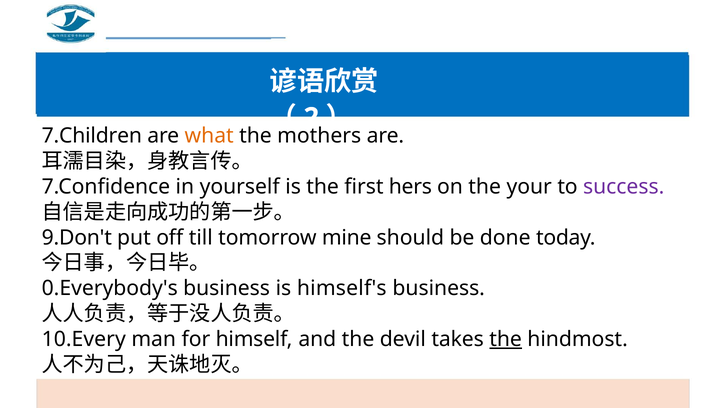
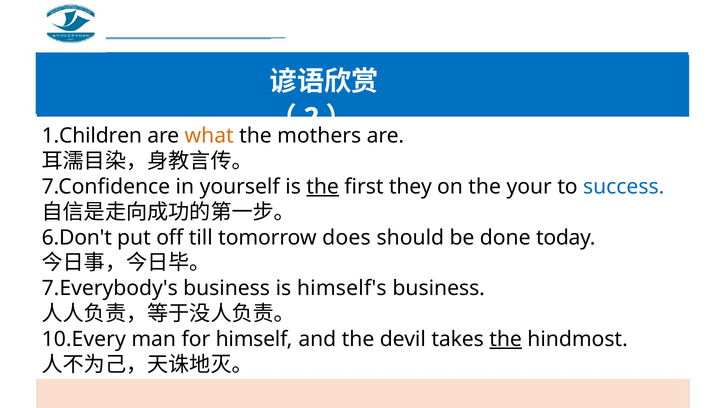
7.Children: 7.Children -> 1.Children
the at (323, 187) underline: none -> present
hers: hers -> they
success colour: purple -> blue
9.Don't: 9.Don't -> 6.Don't
mine: mine -> does
0.Everybody's: 0.Everybody's -> 7.Everybody's
